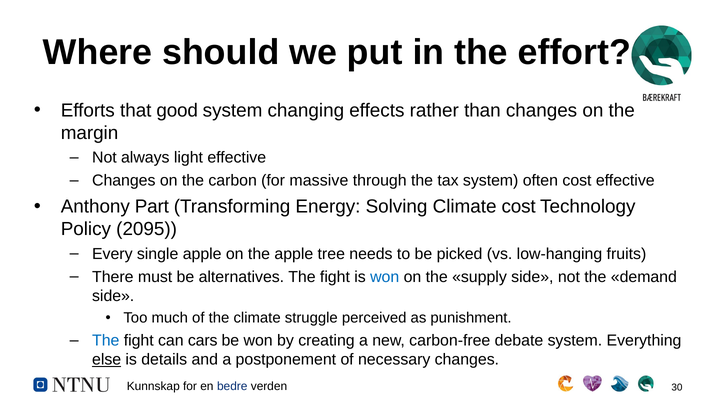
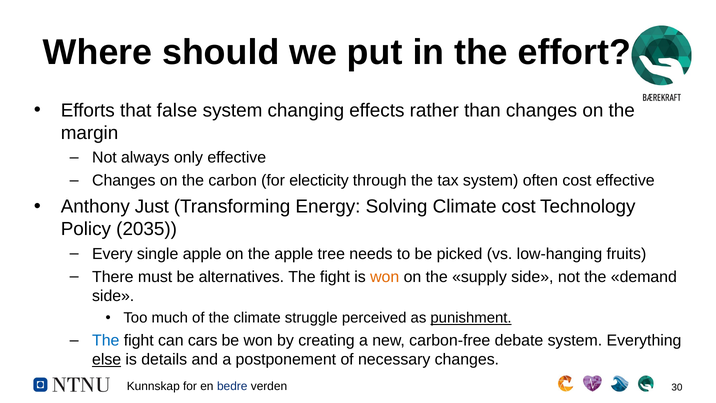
good: good -> false
light: light -> only
massive: massive -> electicity
Part: Part -> Just
2095: 2095 -> 2035
won at (385, 277) colour: blue -> orange
punishment underline: none -> present
